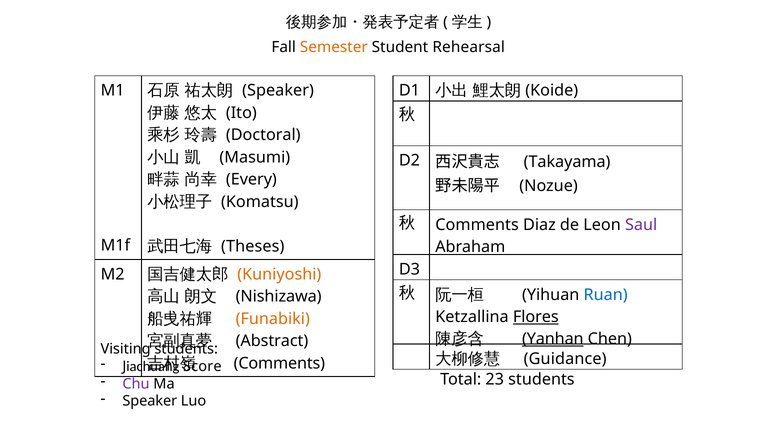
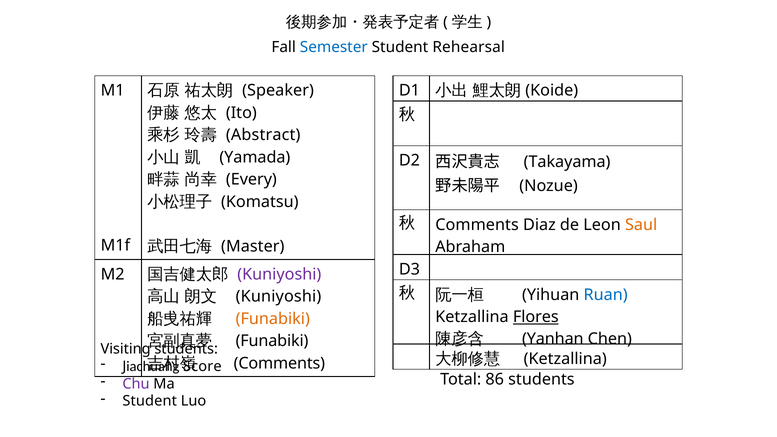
Semester colour: orange -> blue
Doctoral: Doctoral -> Abstract
Masumi: Masumi -> Yamada
Saul colour: purple -> orange
Theses: Theses -> Master
Kuniyoshi at (279, 274) colour: orange -> purple
Nishizawa at (279, 297): Nishizawa -> Kuniyoshi
Yanhan underline: present -> none
Abstract at (272, 341): Abstract -> Funabiki
Guidance at (565, 359): Guidance -> Ketzallina
23: 23 -> 86
Speaker at (150, 401): Speaker -> Student
